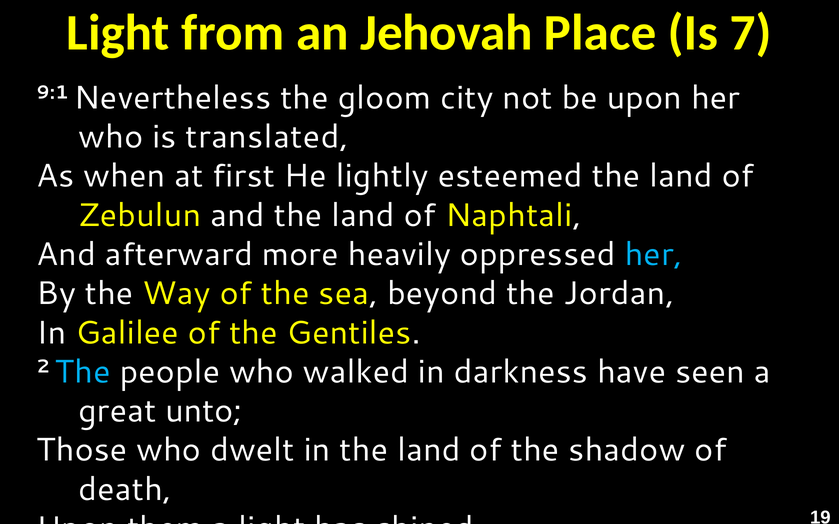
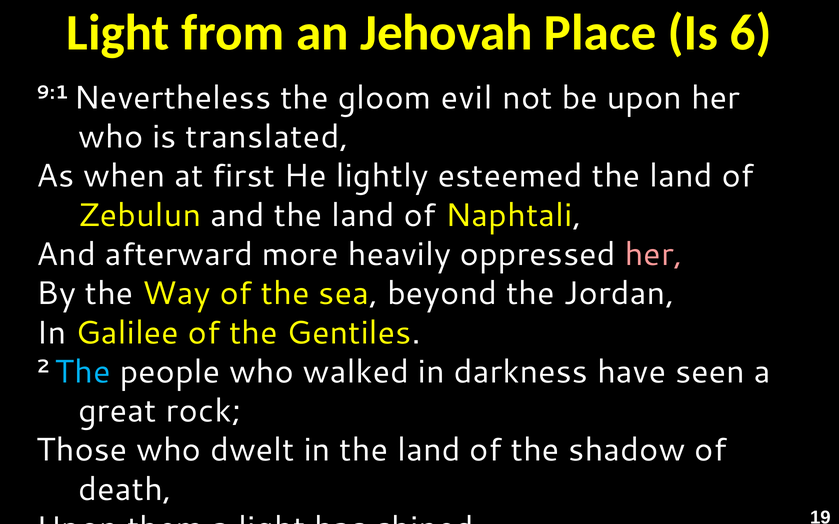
7: 7 -> 6
city: city -> evil
her at (654, 255) colour: light blue -> pink
unto: unto -> rock
